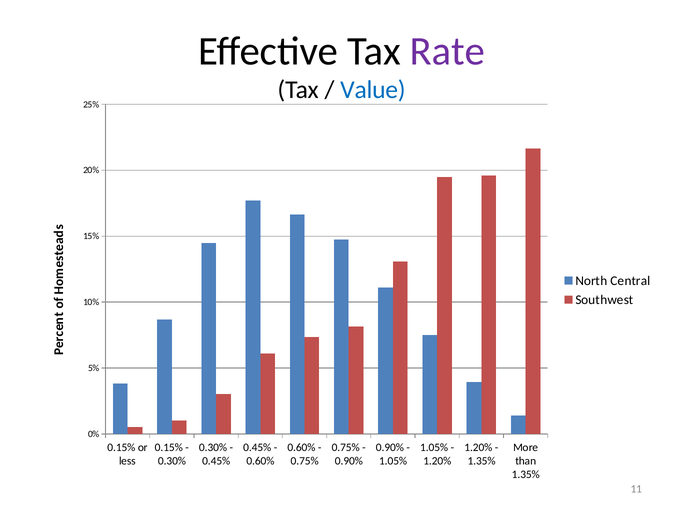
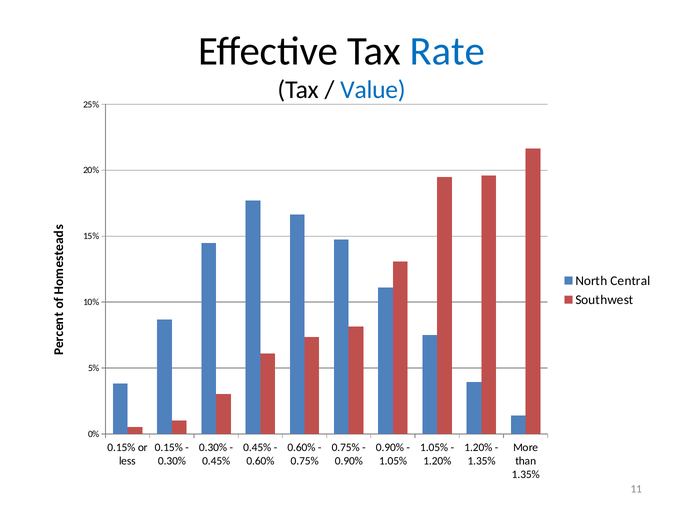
Rate colour: purple -> blue
